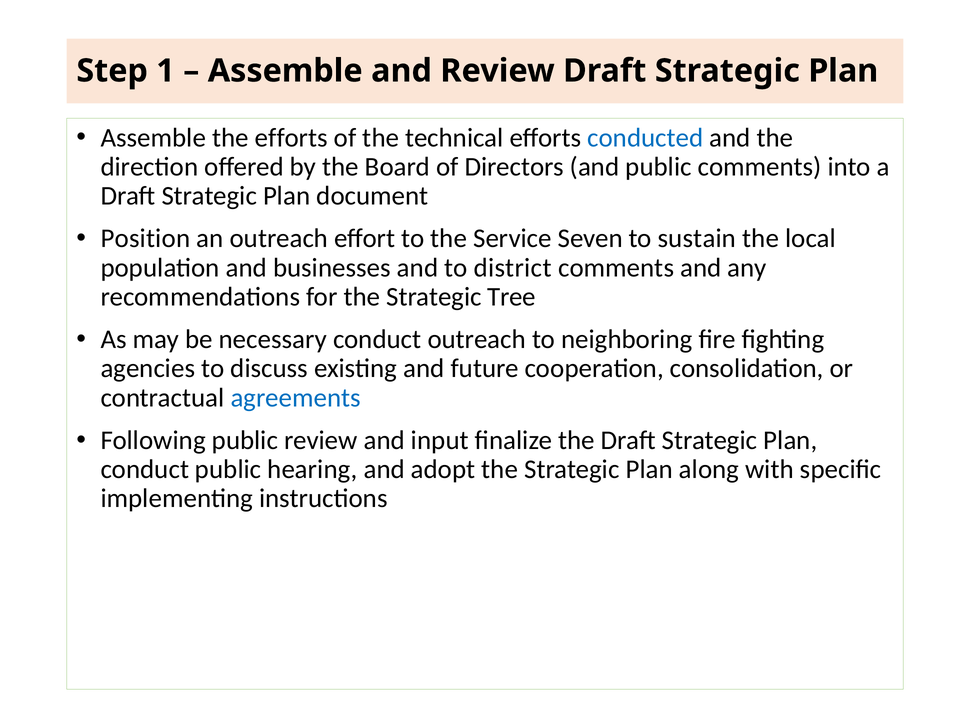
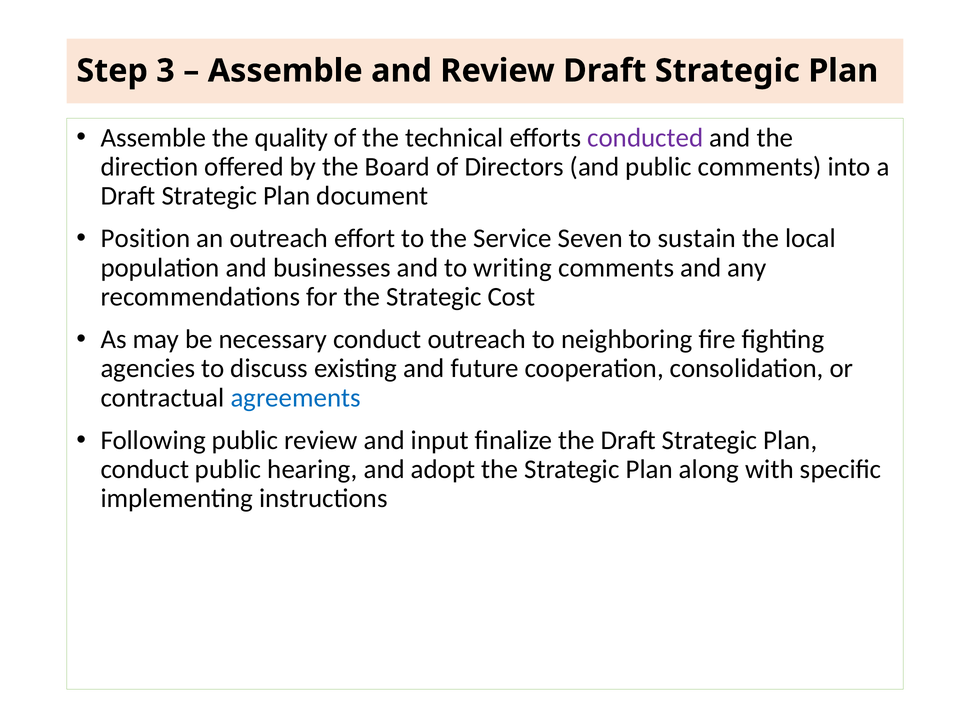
1: 1 -> 3
the efforts: efforts -> quality
conducted colour: blue -> purple
district: district -> writing
Tree: Tree -> Cost
